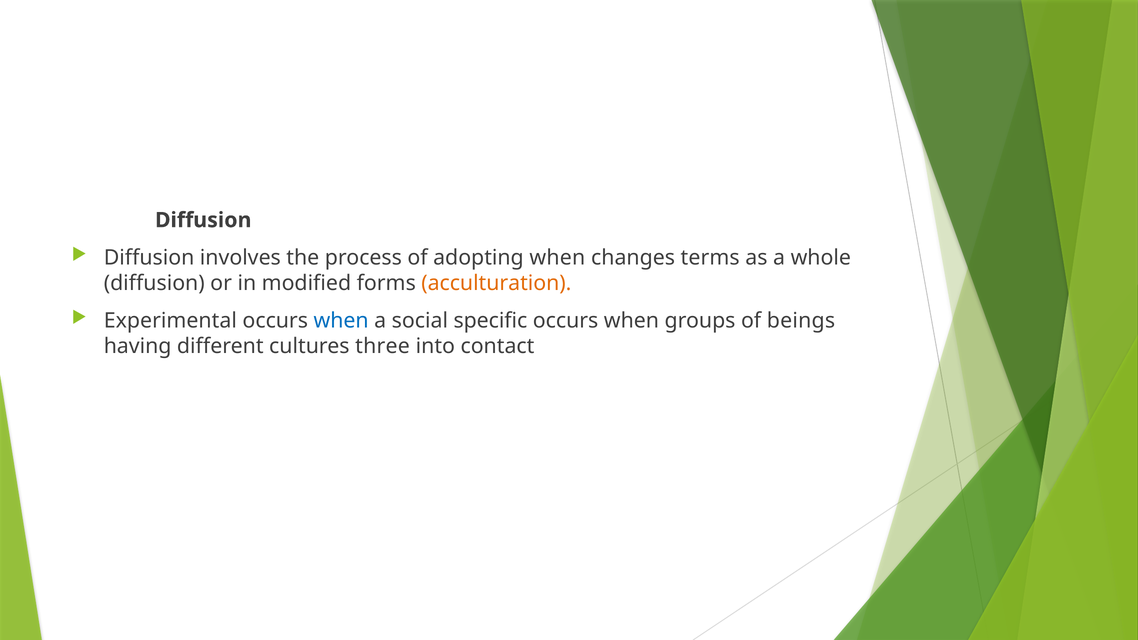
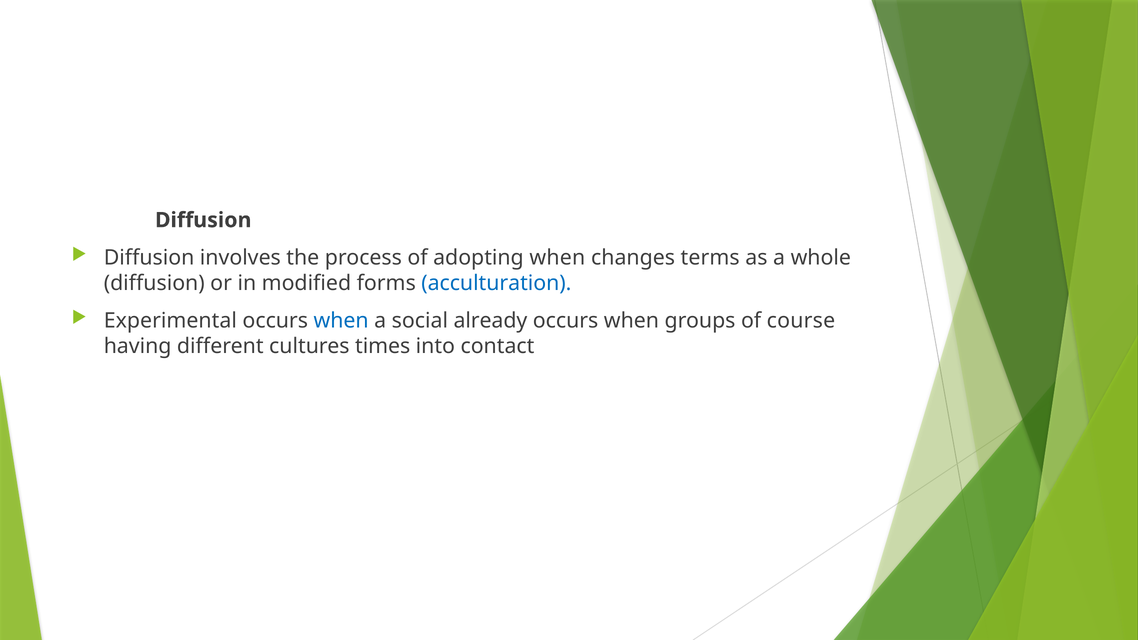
acculturation colour: orange -> blue
specific: specific -> already
beings: beings -> course
three: three -> times
